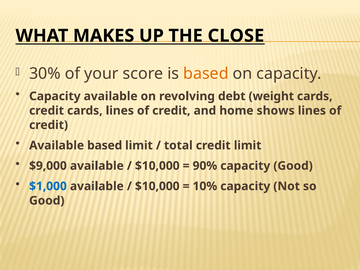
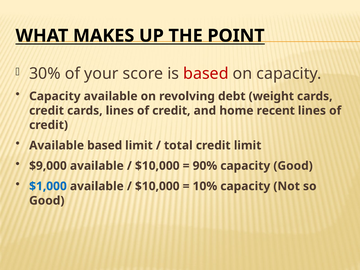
CLOSE: CLOSE -> POINT
based at (206, 74) colour: orange -> red
shows: shows -> recent
